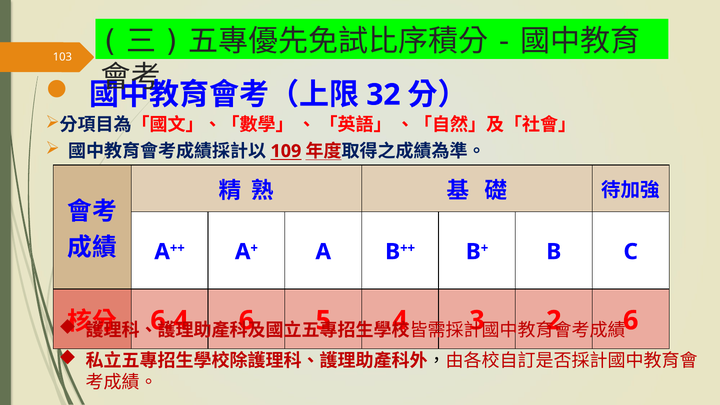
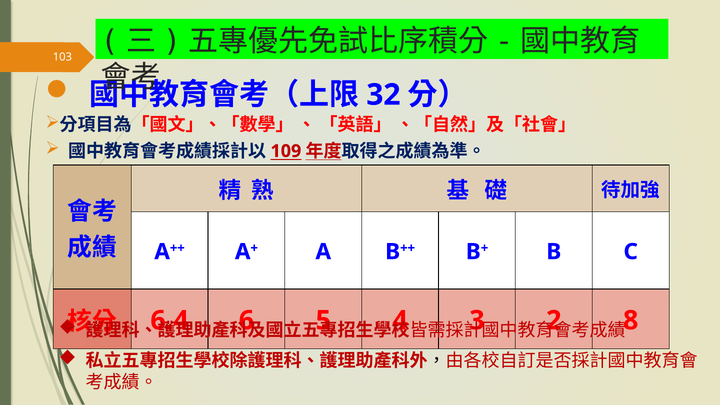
6 at (631, 320): 6 -> 8
